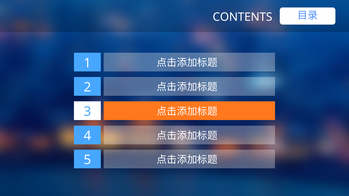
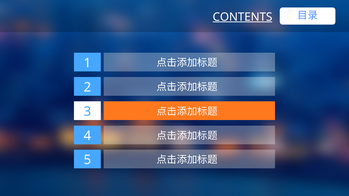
CONTENTS underline: none -> present
